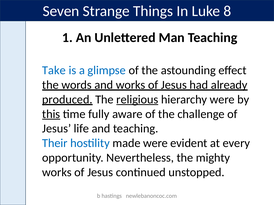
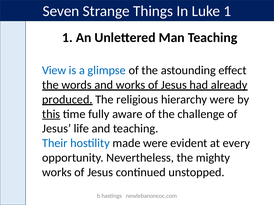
Luke 8: 8 -> 1
Take: Take -> View
religious underline: present -> none
